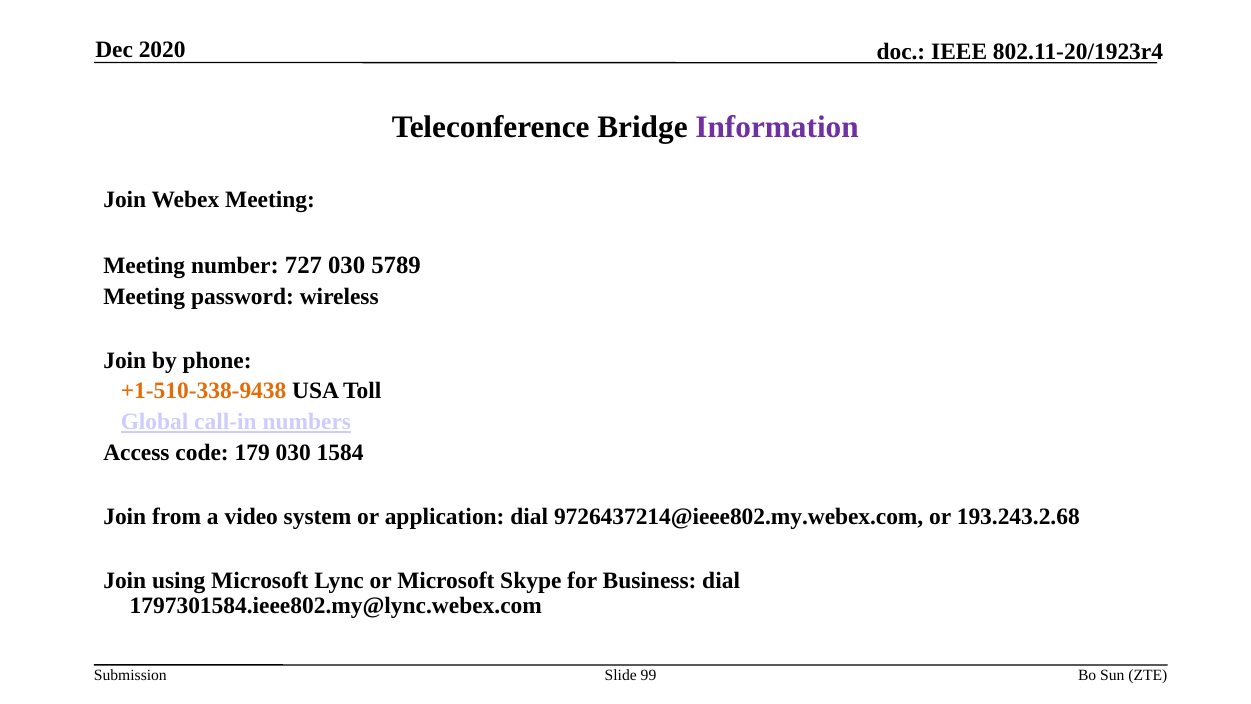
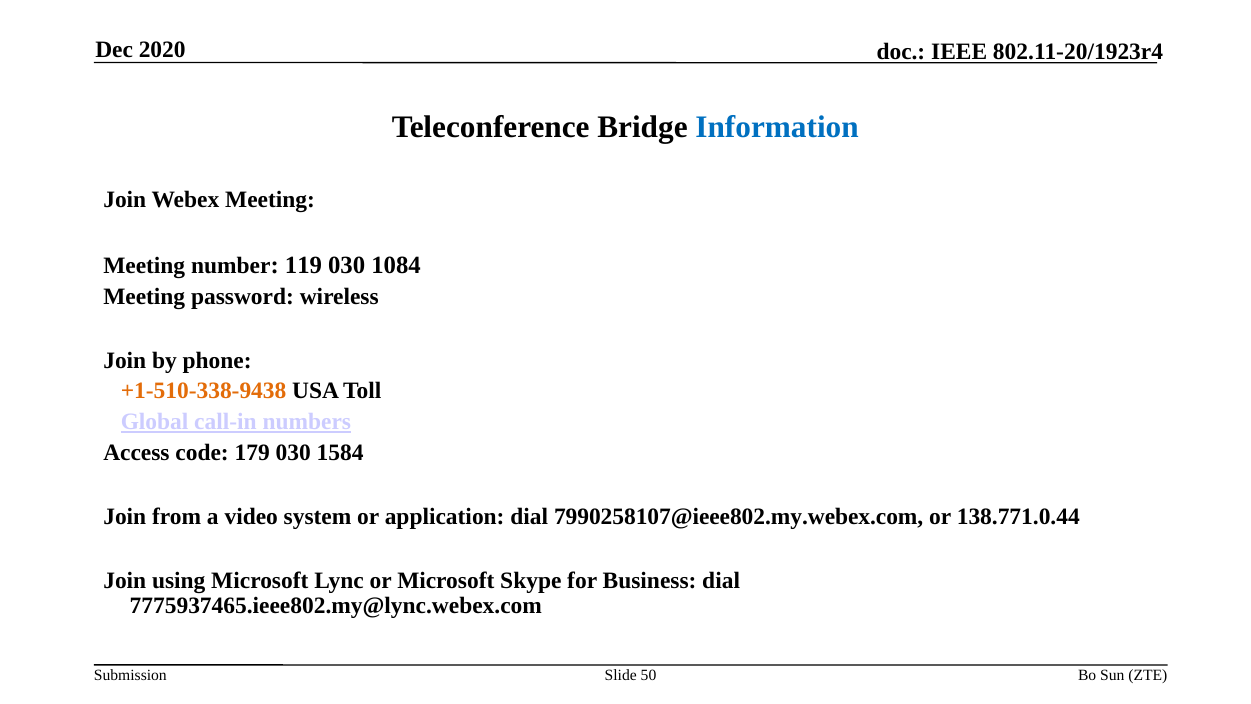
Information colour: purple -> blue
727: 727 -> 119
5789: 5789 -> 1084
9726437214@ieee802.my.webex.com: 9726437214@ieee802.my.webex.com -> 7990258107@ieee802.my.webex.com
193.243.2.68: 193.243.2.68 -> 138.771.0.44
1797301584.ieee802.my@lync.webex.com: 1797301584.ieee802.my@lync.webex.com -> 7775937465.ieee802.my@lync.webex.com
99: 99 -> 50
